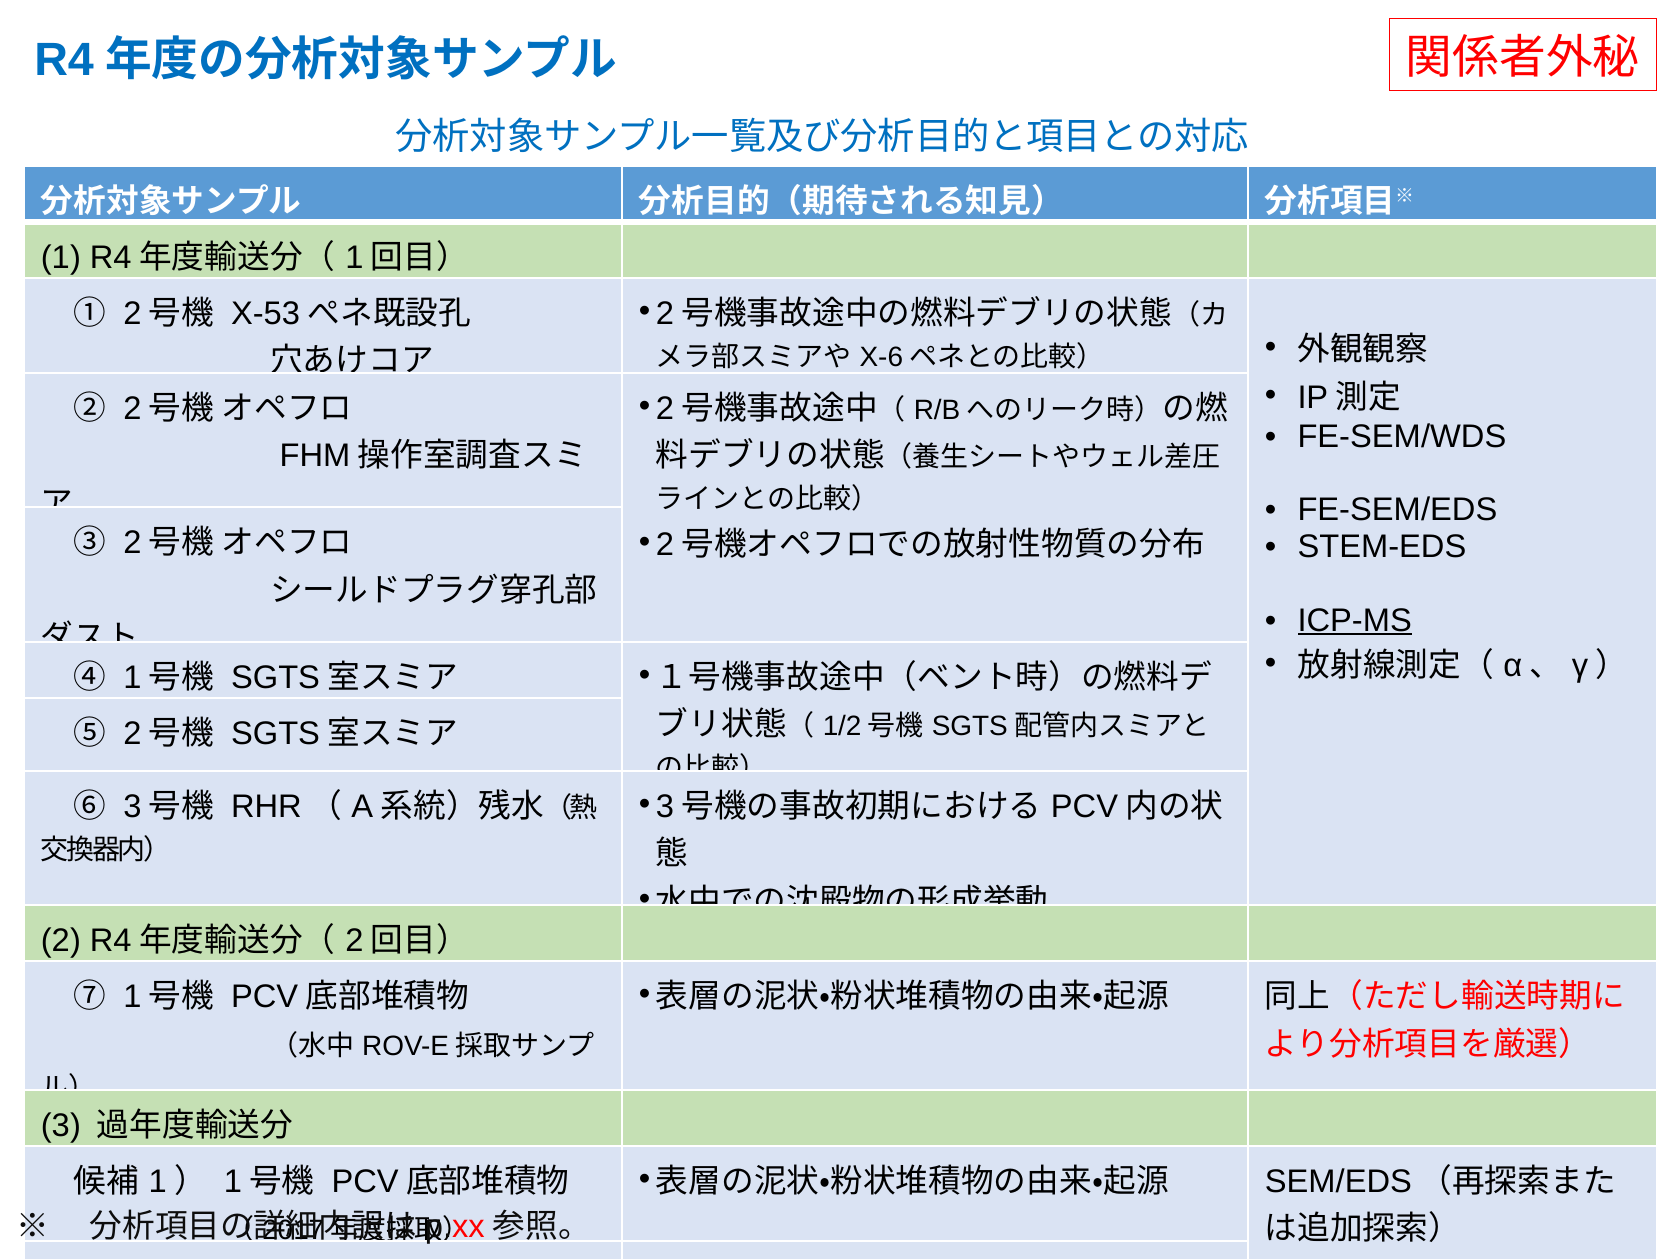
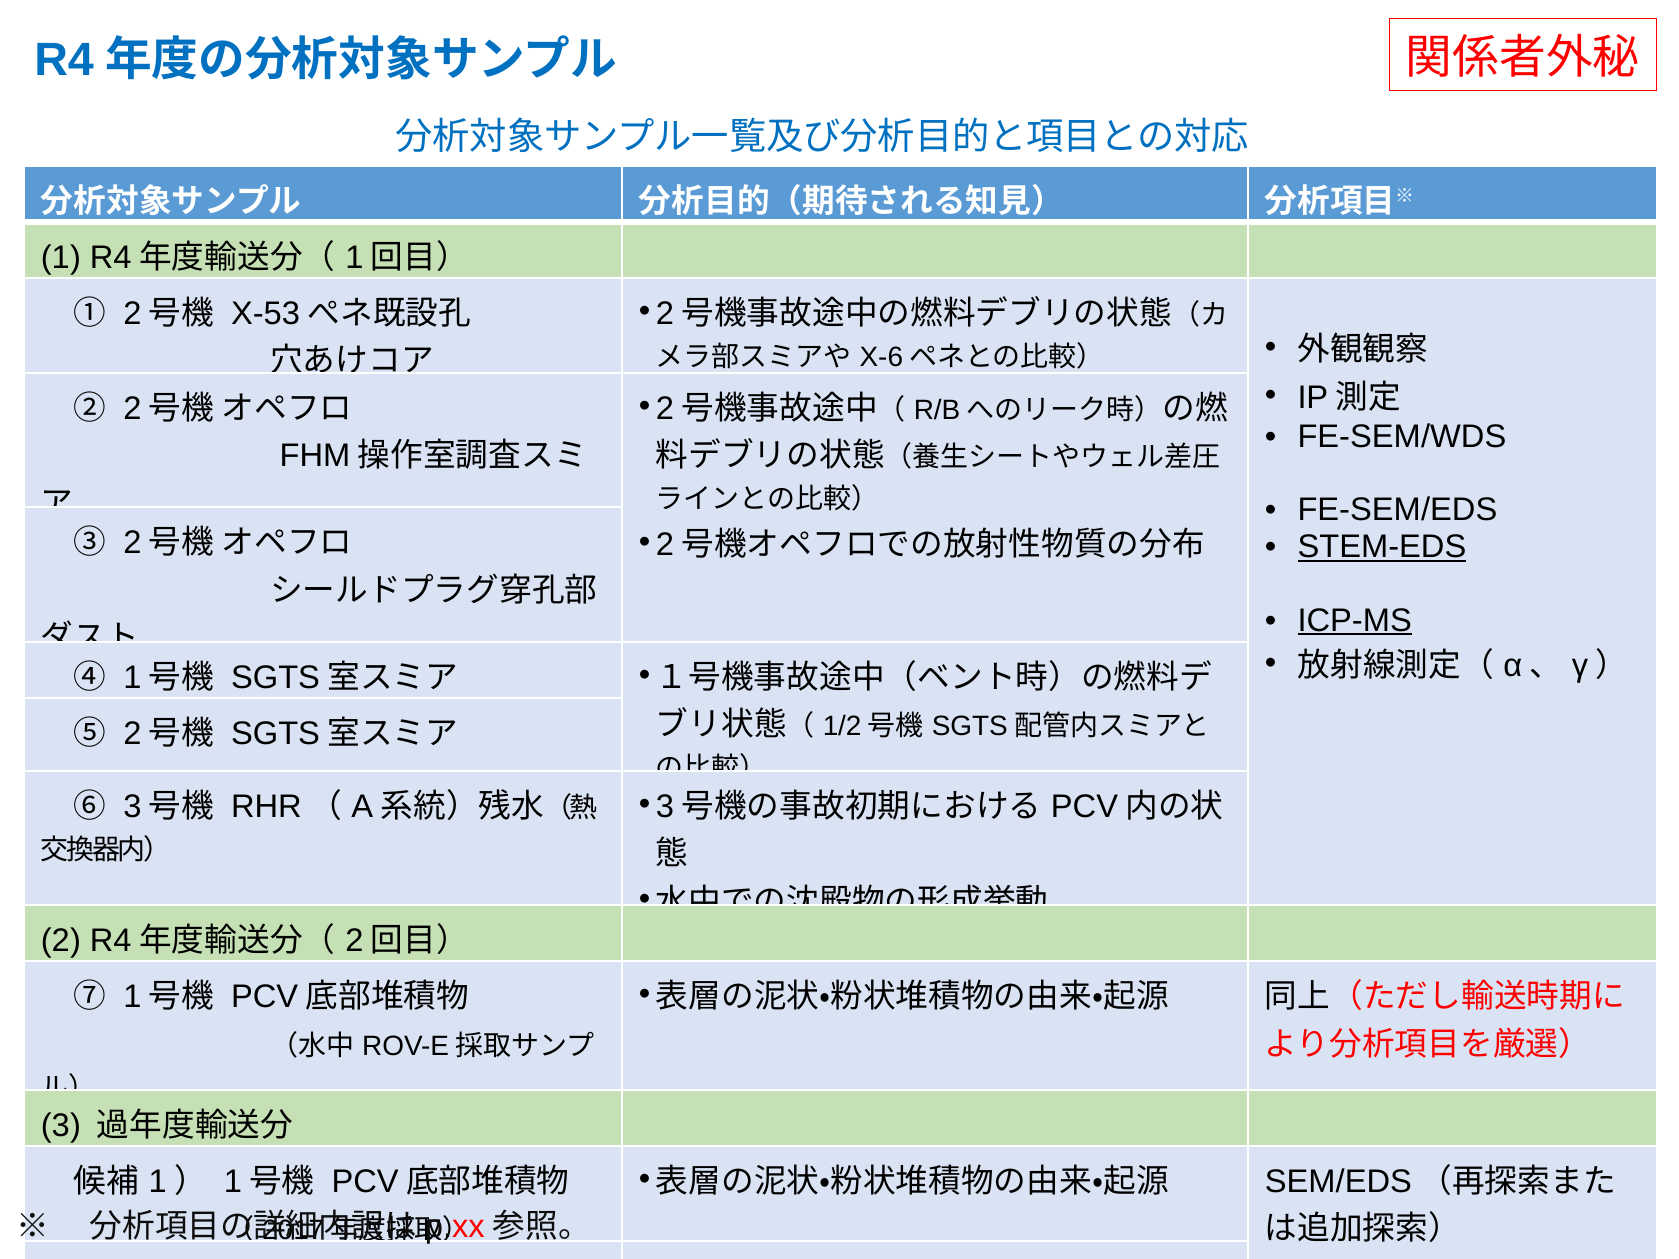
STEM-EDS underline: none -> present
